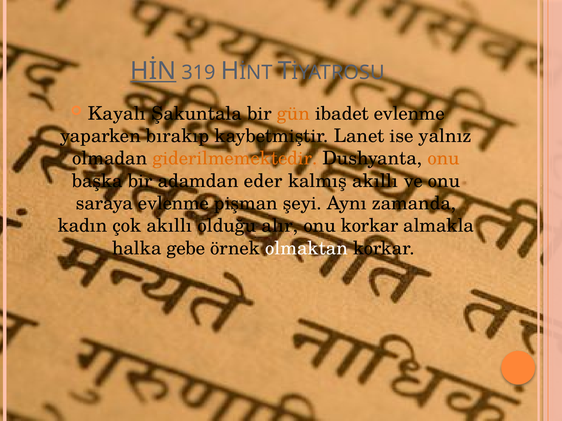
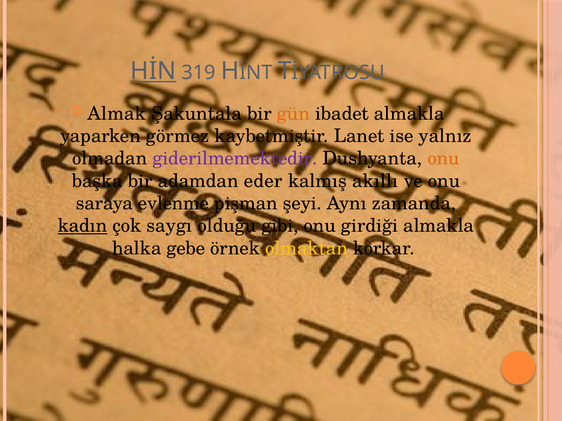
Kayalı: Kayalı -> Almak
ibadet evlenme: evlenme -> almakla
bırakıp: bırakıp -> görmez
giderilmemektedir colour: orange -> purple
kadın underline: none -> present
çok akıllı: akıllı -> saygı
alır: alır -> gibi
onu korkar: korkar -> girdiği
olmaktan colour: white -> yellow
